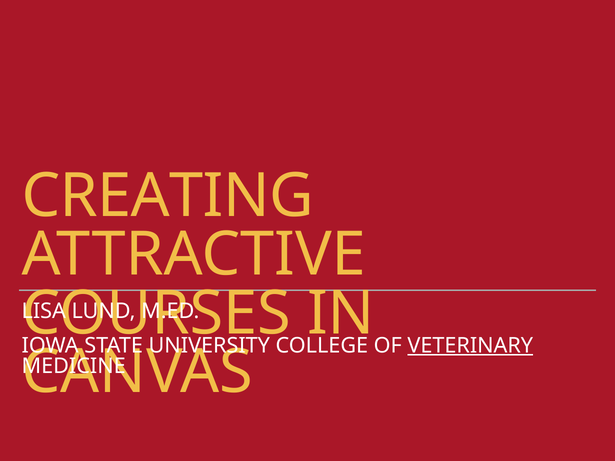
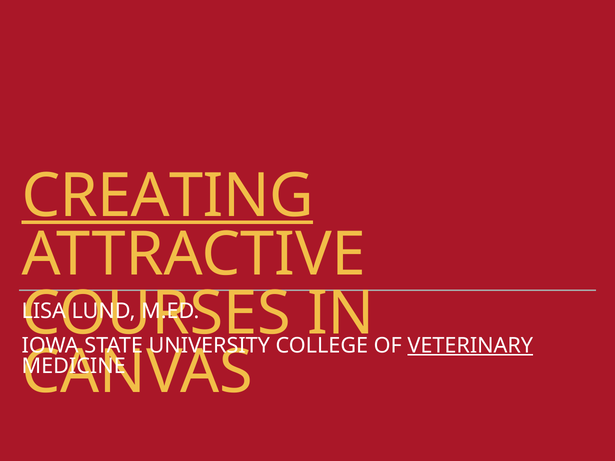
CREATING underline: none -> present
